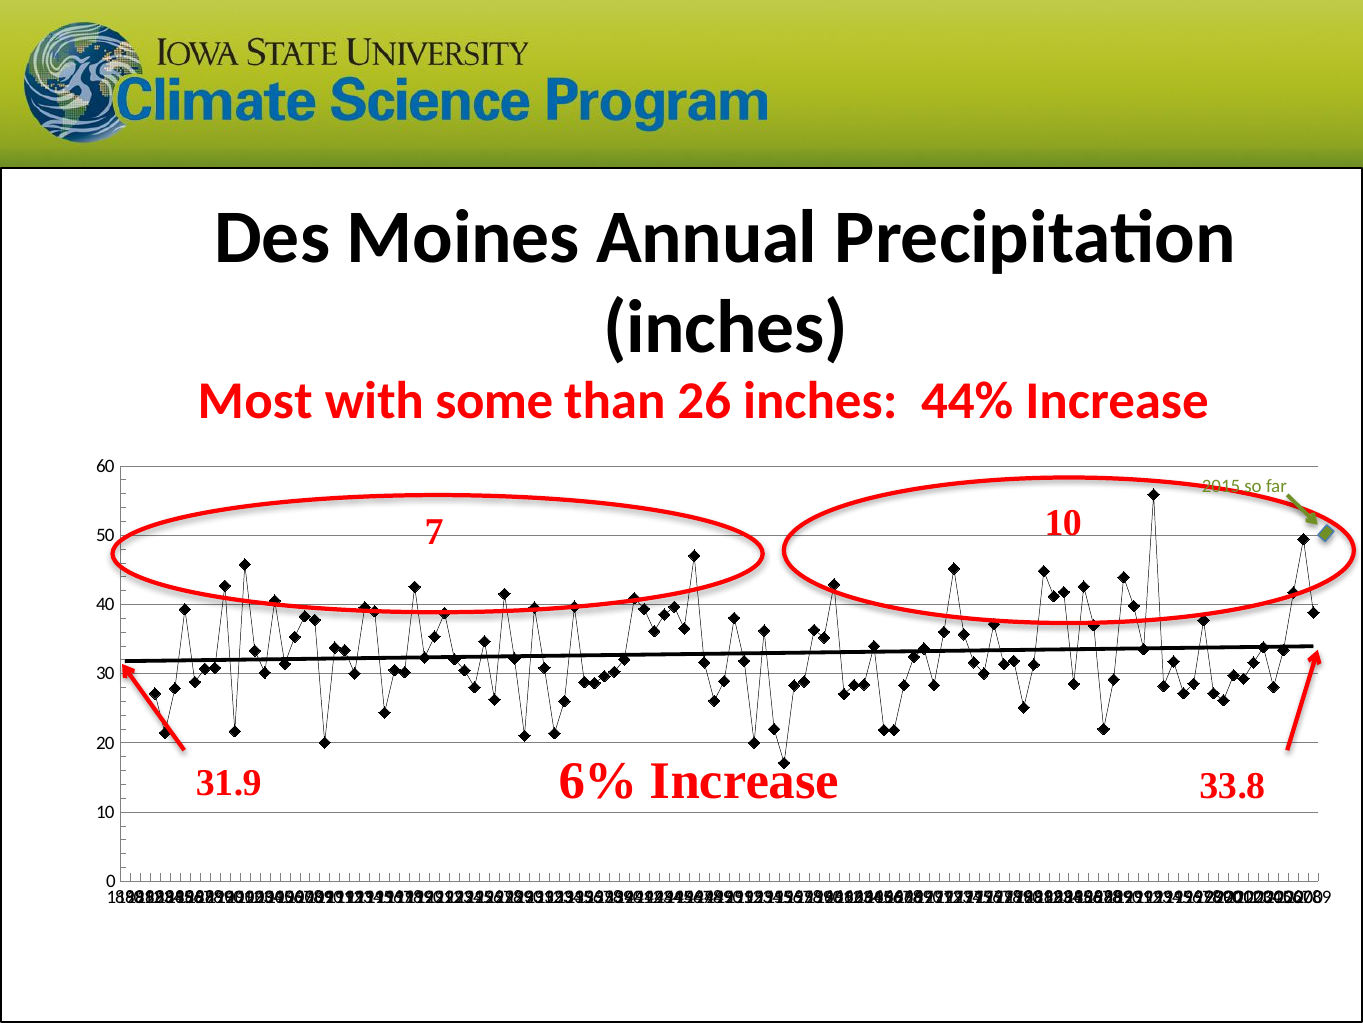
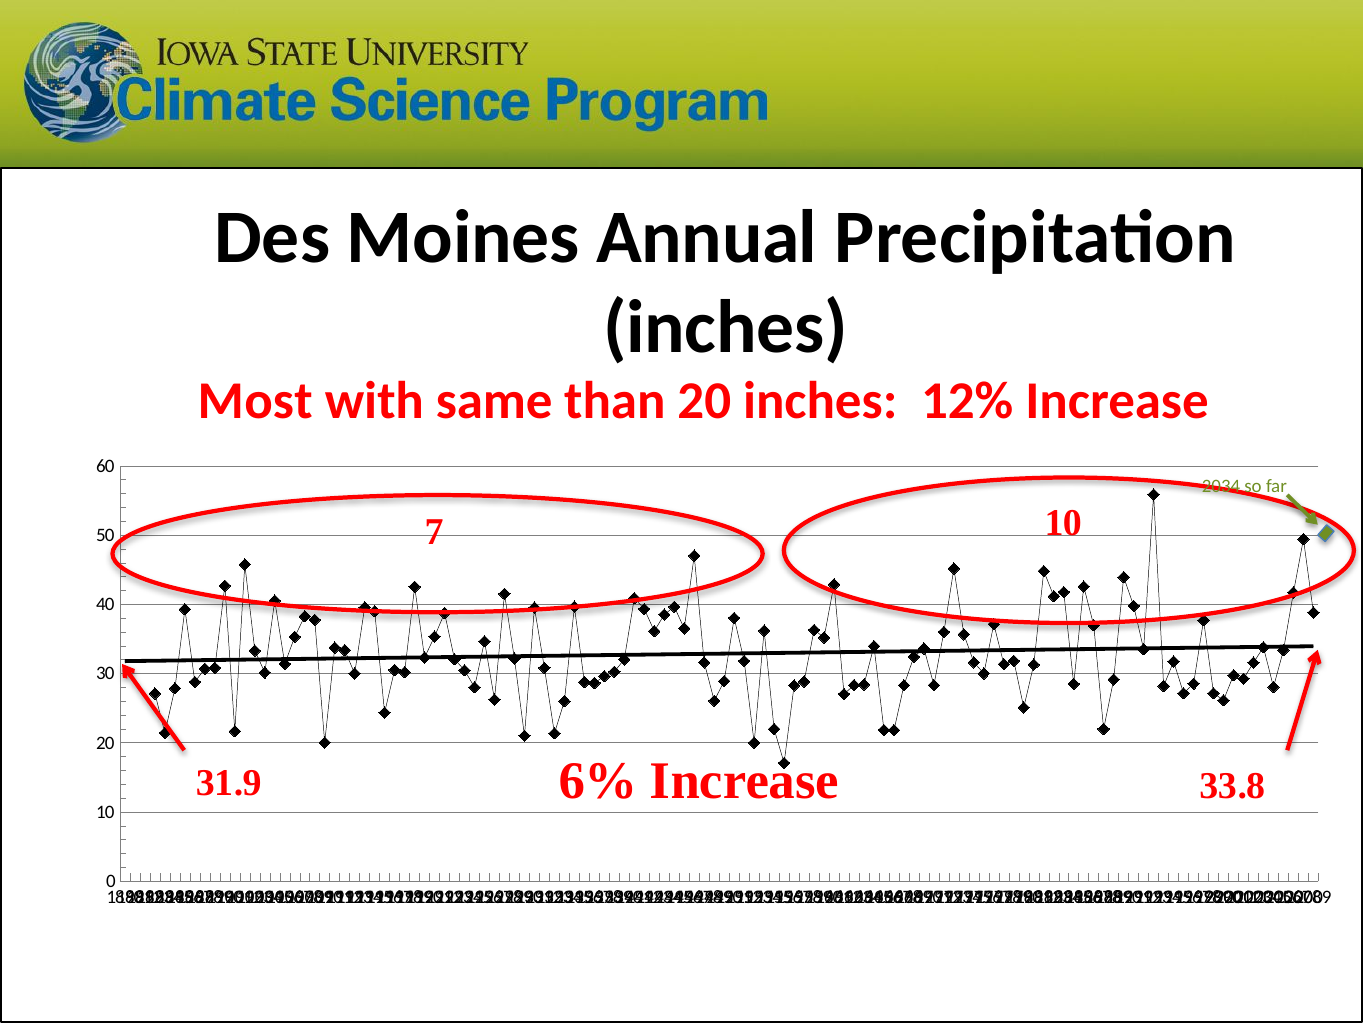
some: some -> same
than 26: 26 -> 20
44%: 44% -> 12%
2015: 2015 -> 2034
